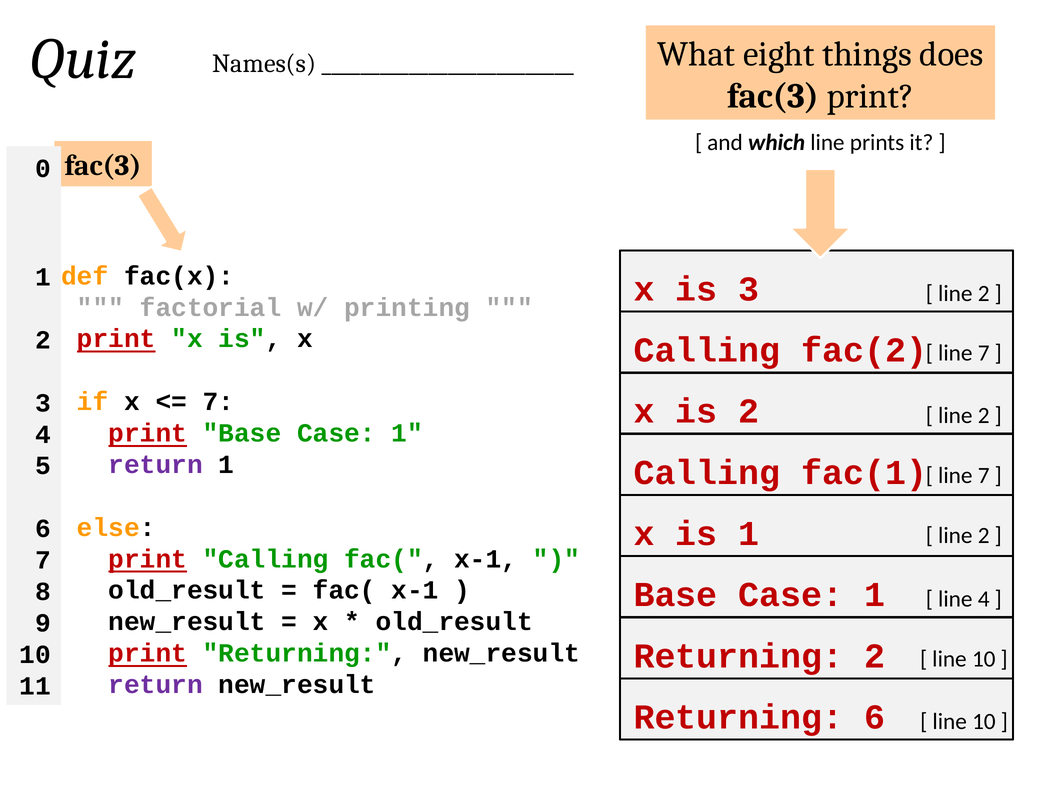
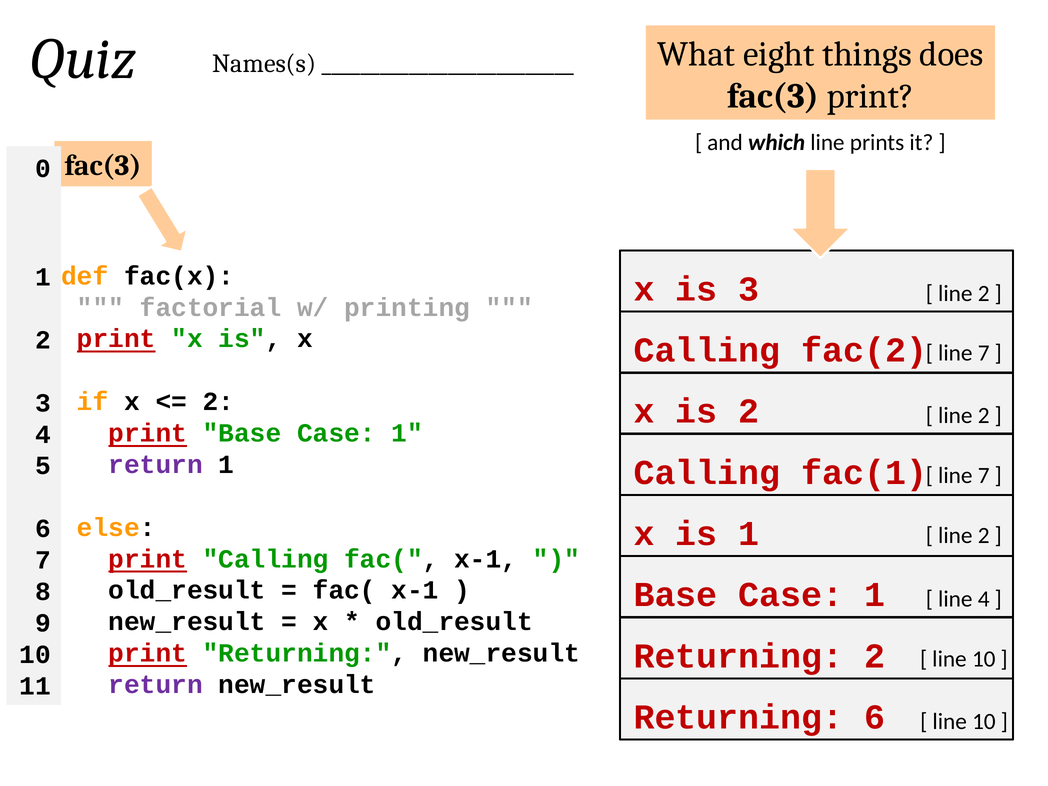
7 at (218, 402): 7 -> 2
